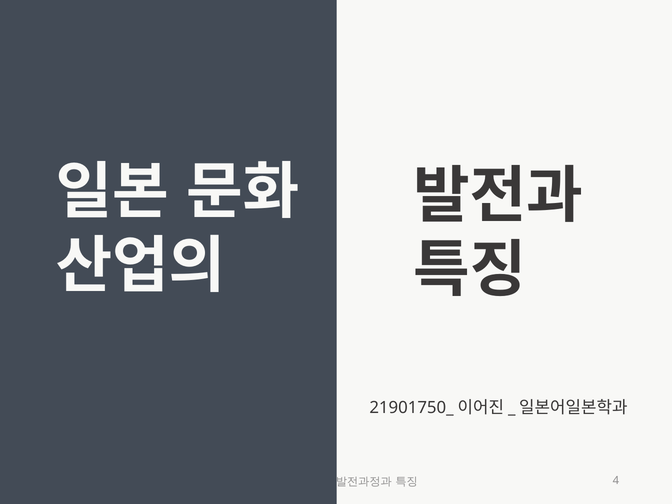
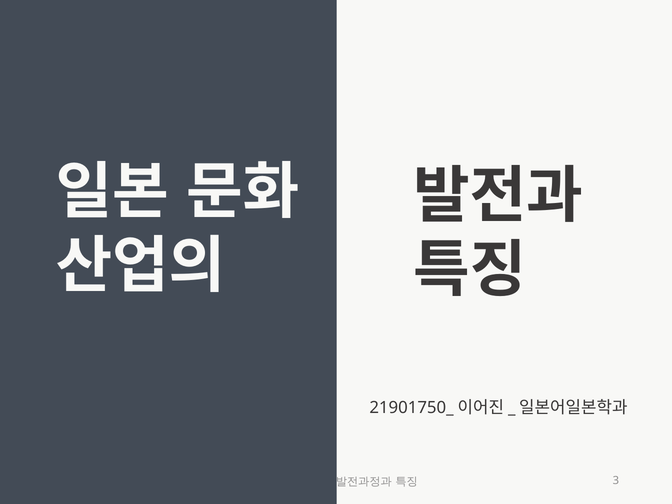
4: 4 -> 3
